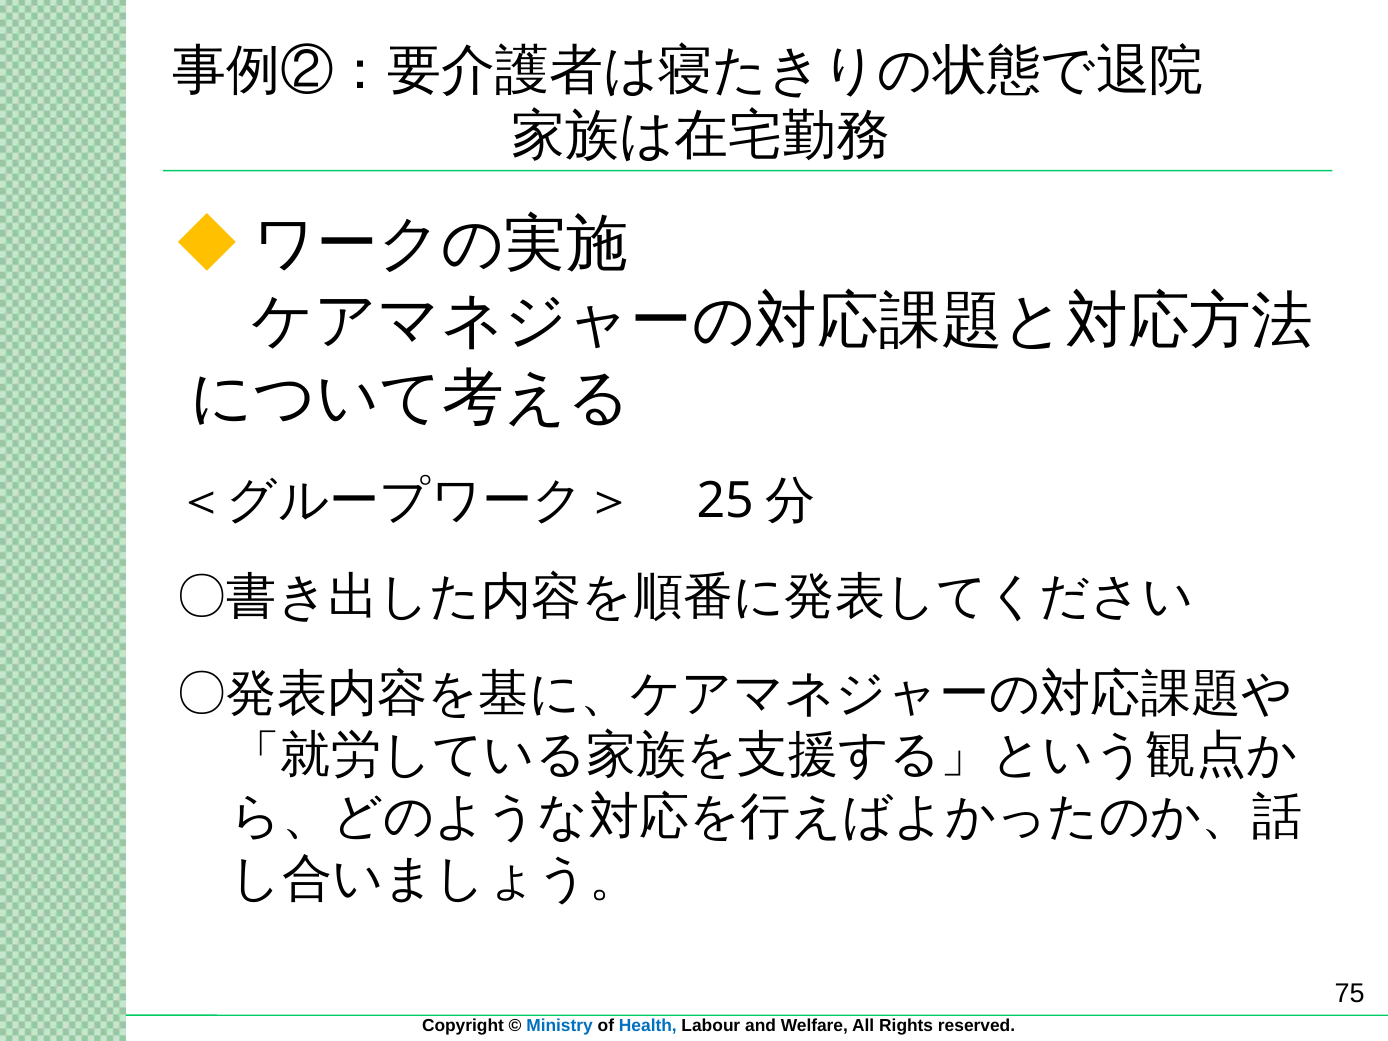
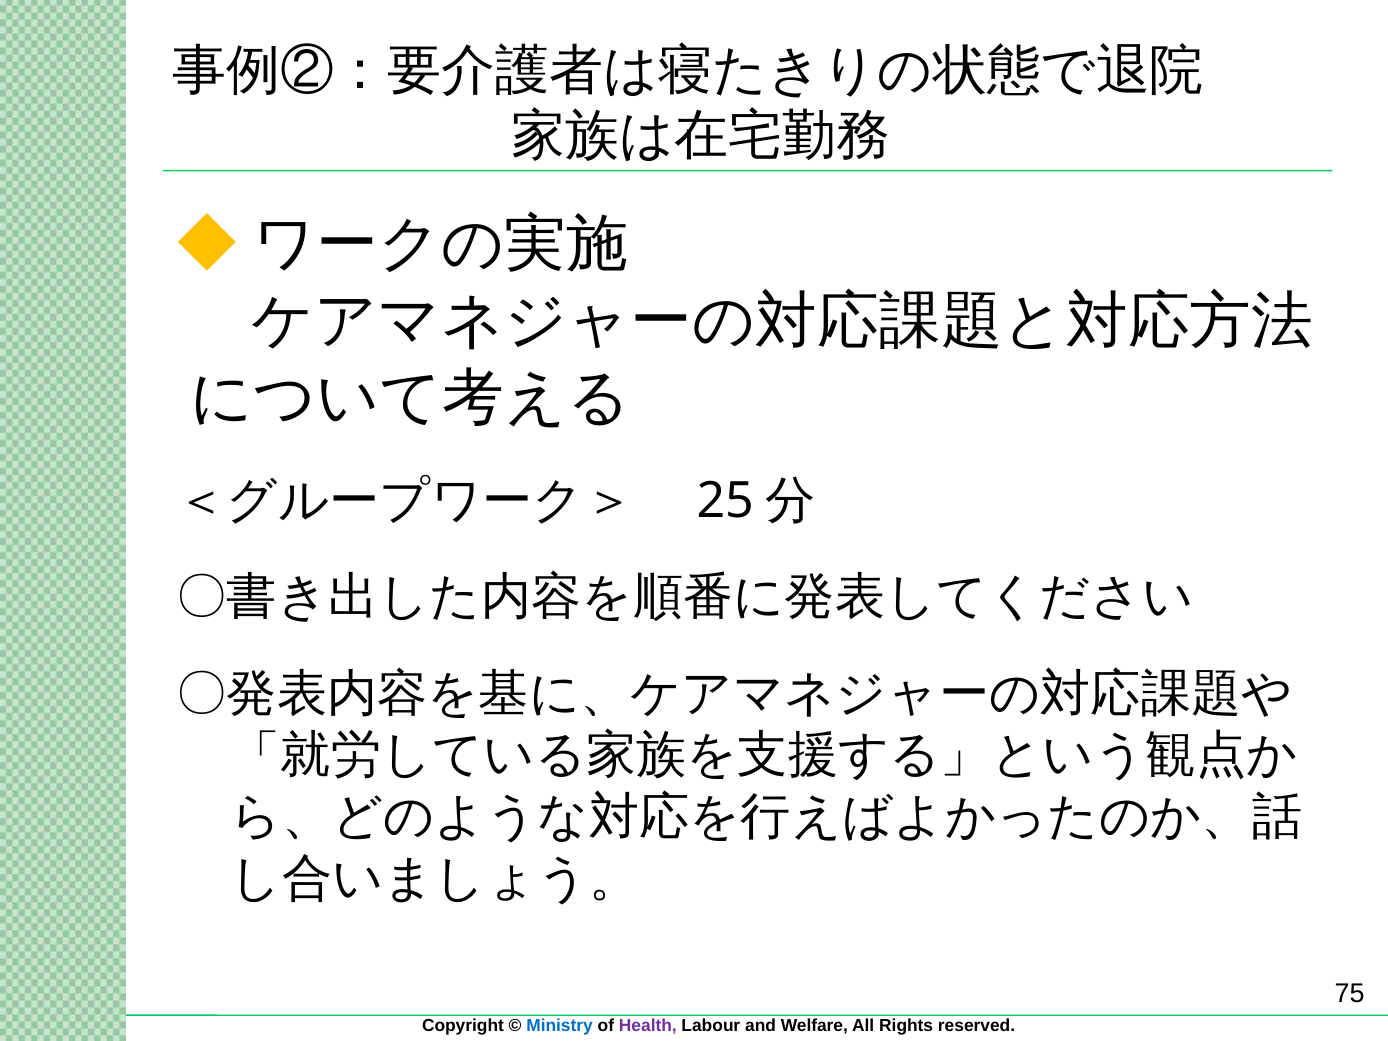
Health colour: blue -> purple
